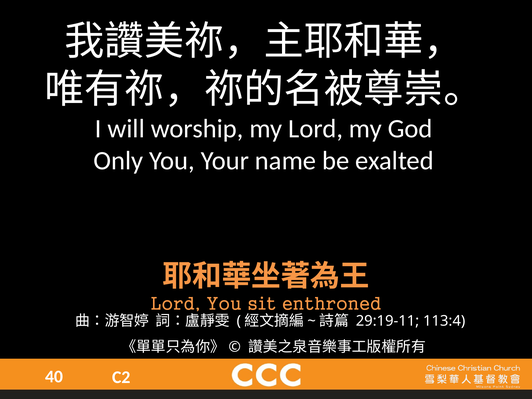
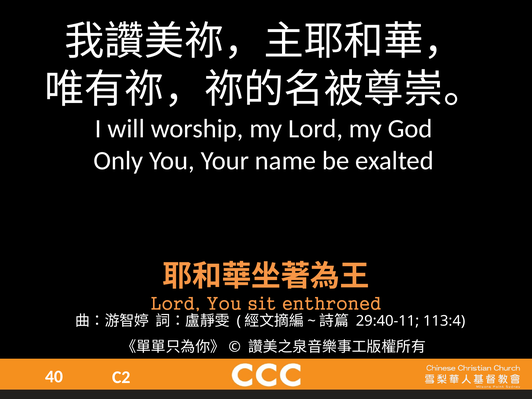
29:19-11: 29:19-11 -> 29:40-11
